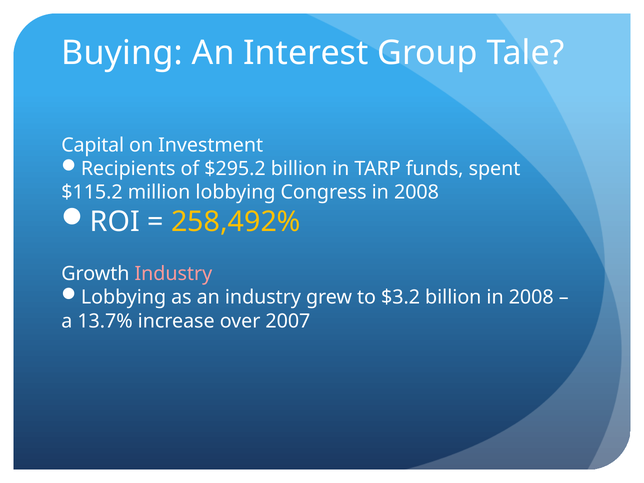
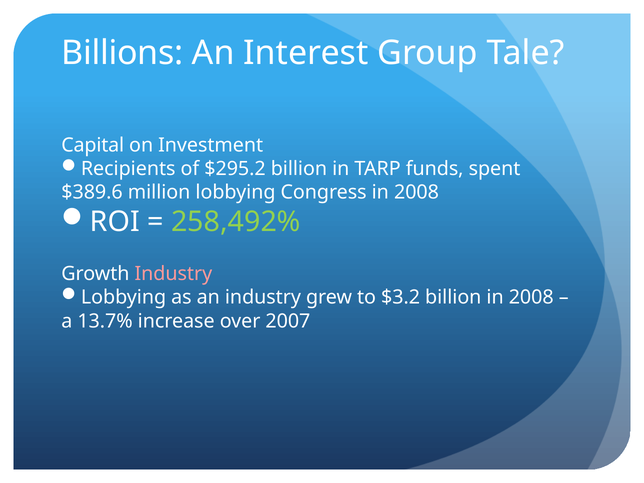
Buying: Buying -> Billions
$115.2: $115.2 -> $389.6
258,492% colour: yellow -> light green
